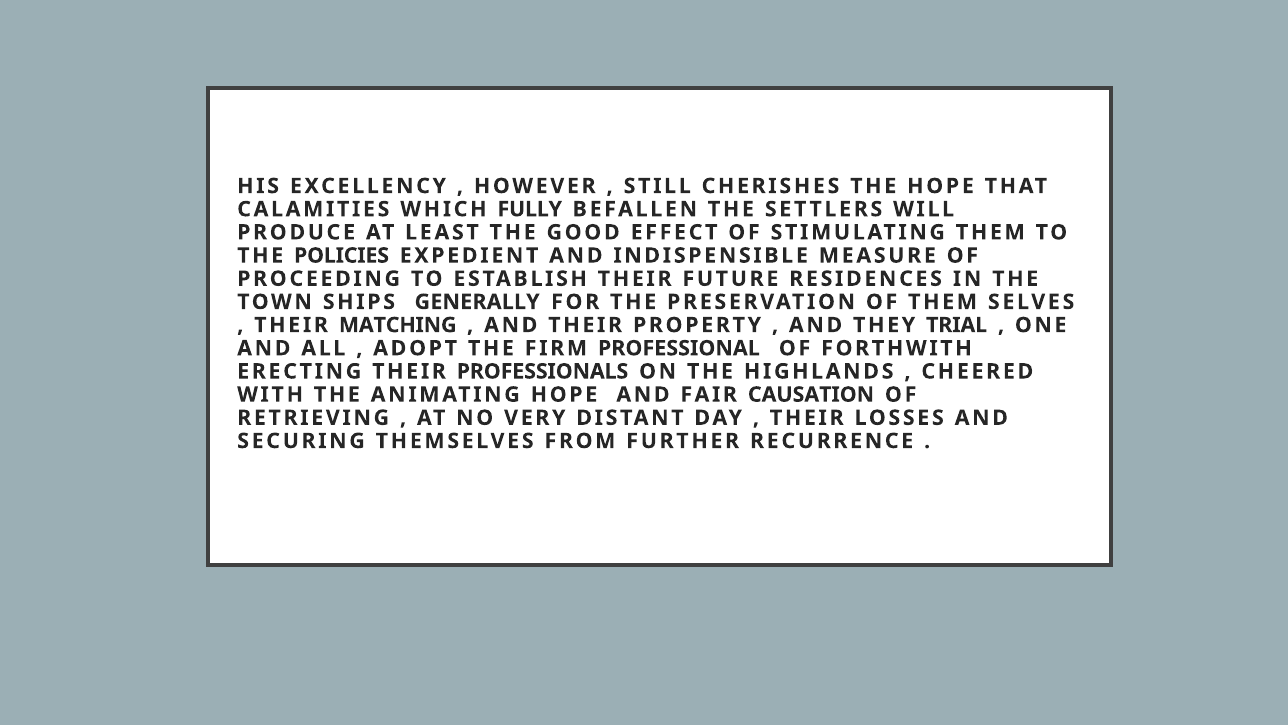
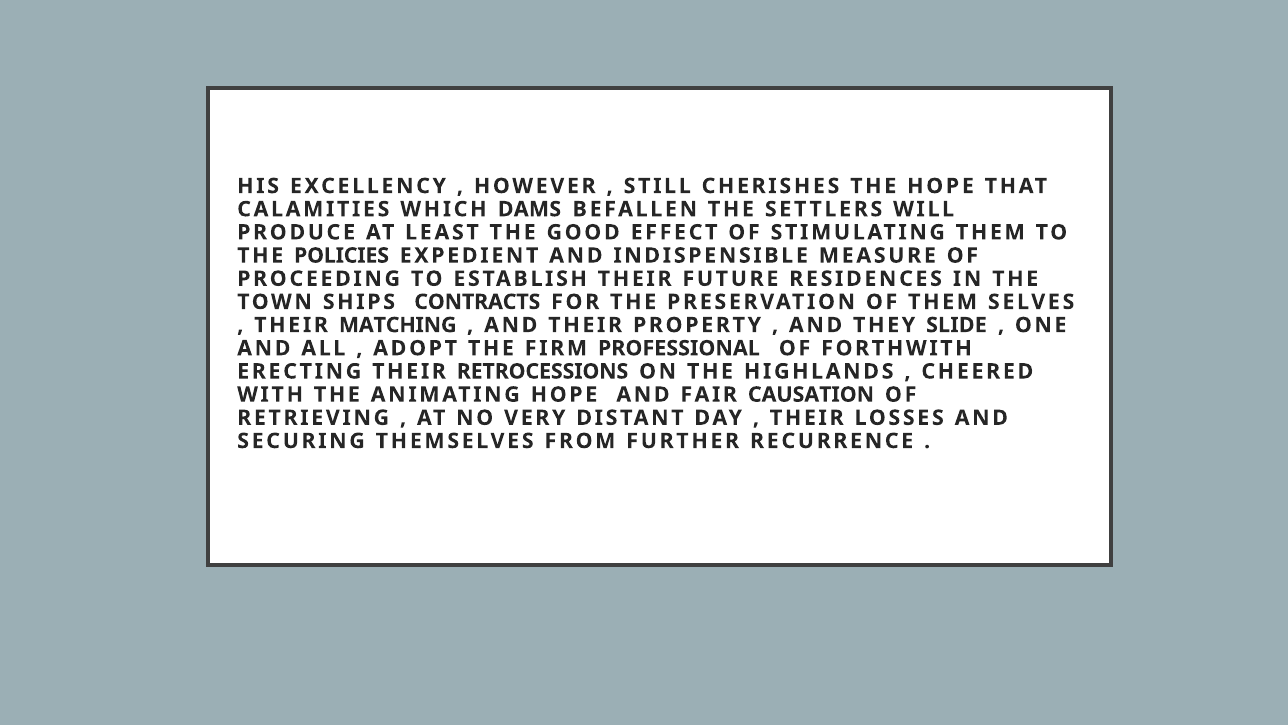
FULLY: FULLY -> DAMS
GENERALLY: GENERALLY -> CONTRACTS
TRIAL: TRIAL -> SLIDE
PROFESSIONALS: PROFESSIONALS -> RETROCESSIONS
